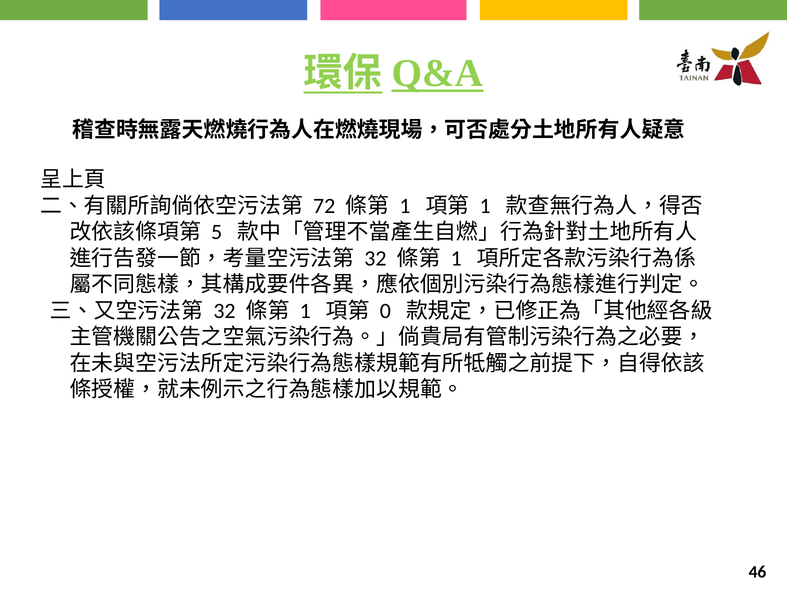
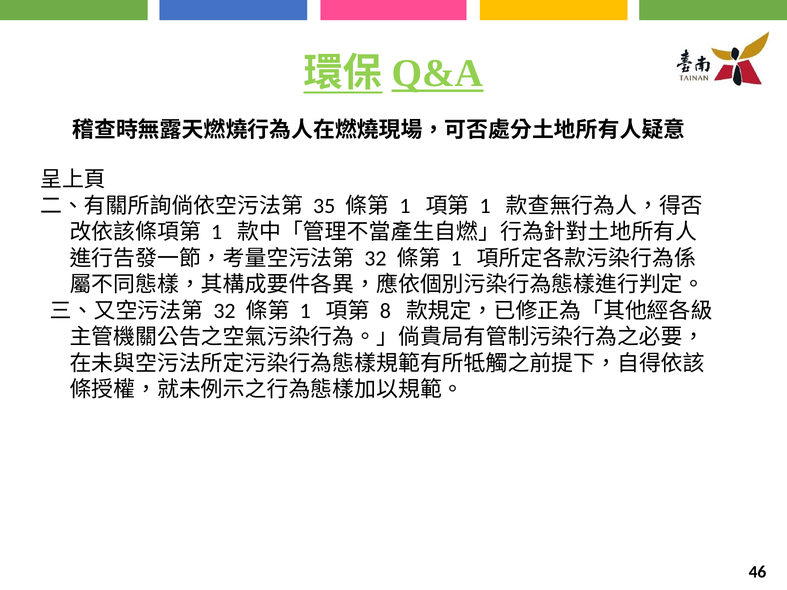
72: 72 -> 35
5 at (217, 232): 5 -> 1
0: 0 -> 8
